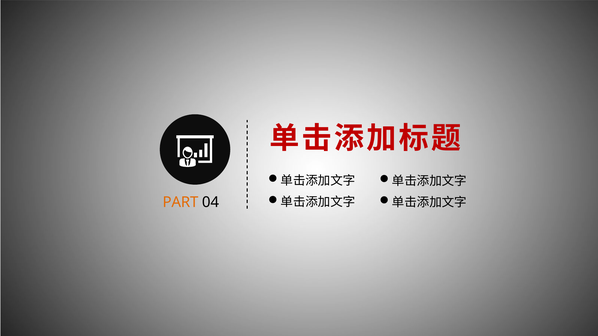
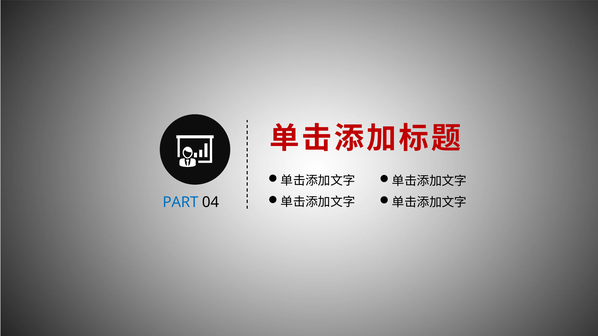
PART colour: orange -> blue
